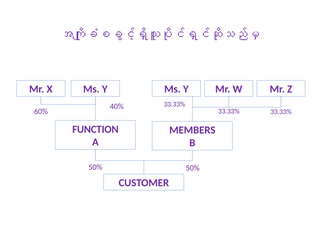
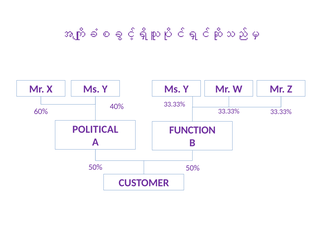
FUNCTION: FUNCTION -> POLITICAL
MEMBERS: MEMBERS -> FUNCTION
